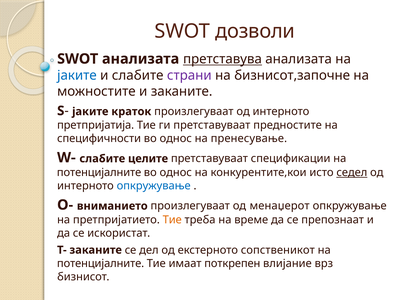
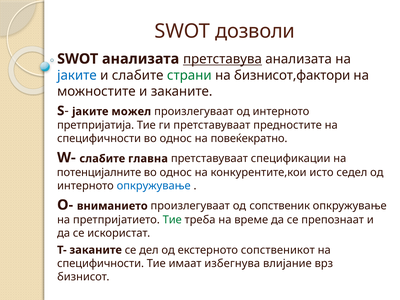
страни colour: purple -> green
бизнисот,започне: бизнисот,започне -> бизнисот,фактори
краток: краток -> можел
пренесување: пренесување -> повеќекратно
целите: целите -> главна
седел underline: present -> none
менаџерот: менаџерот -> сопственик
Тие at (172, 220) colour: orange -> green
потенцијалните at (101, 263): потенцијалните -> специфичности
поткрепен: поткрепен -> избегнува
